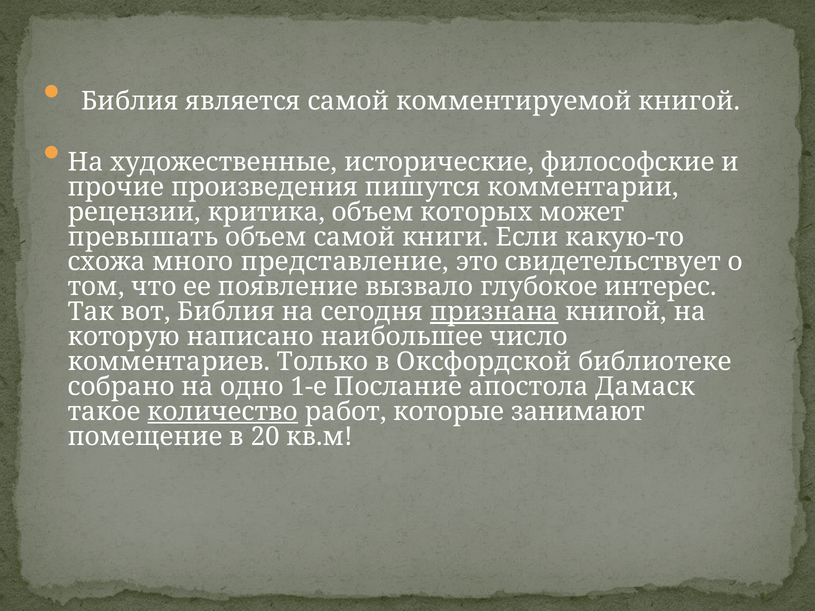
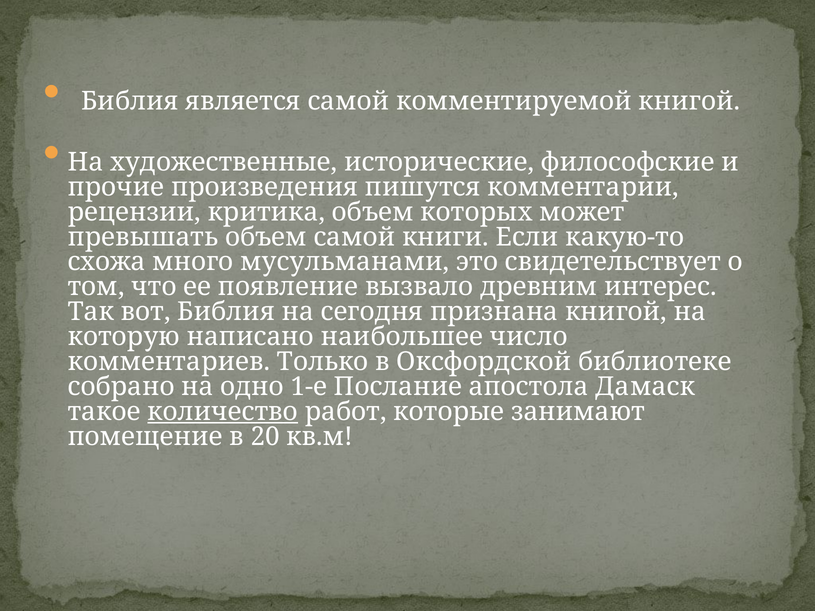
представление: представление -> мусульманами
глубокое: глубокое -> древним
признана underline: present -> none
